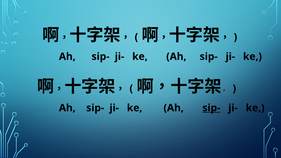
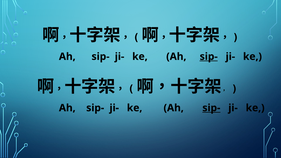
sip- at (209, 57) underline: none -> present
